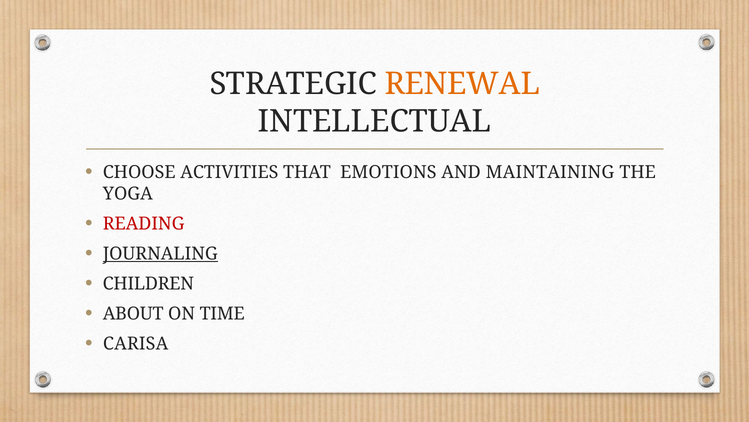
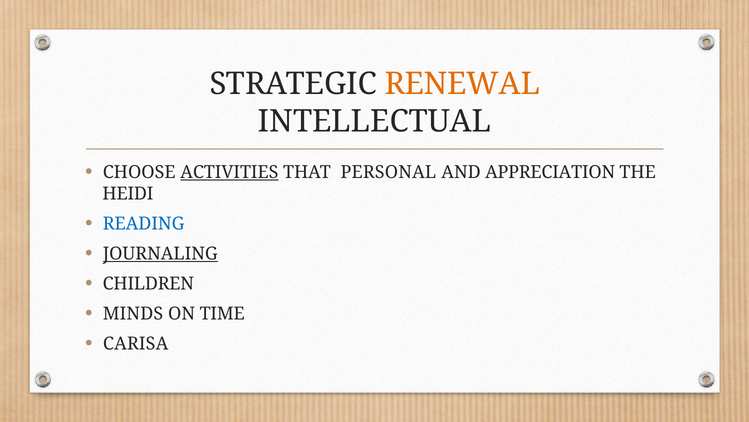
ACTIVITIES underline: none -> present
EMOTIONS: EMOTIONS -> PERSONAL
MAINTAINING: MAINTAINING -> APPRECIATION
YOGA: YOGA -> HEIDI
READING colour: red -> blue
ABOUT: ABOUT -> MINDS
